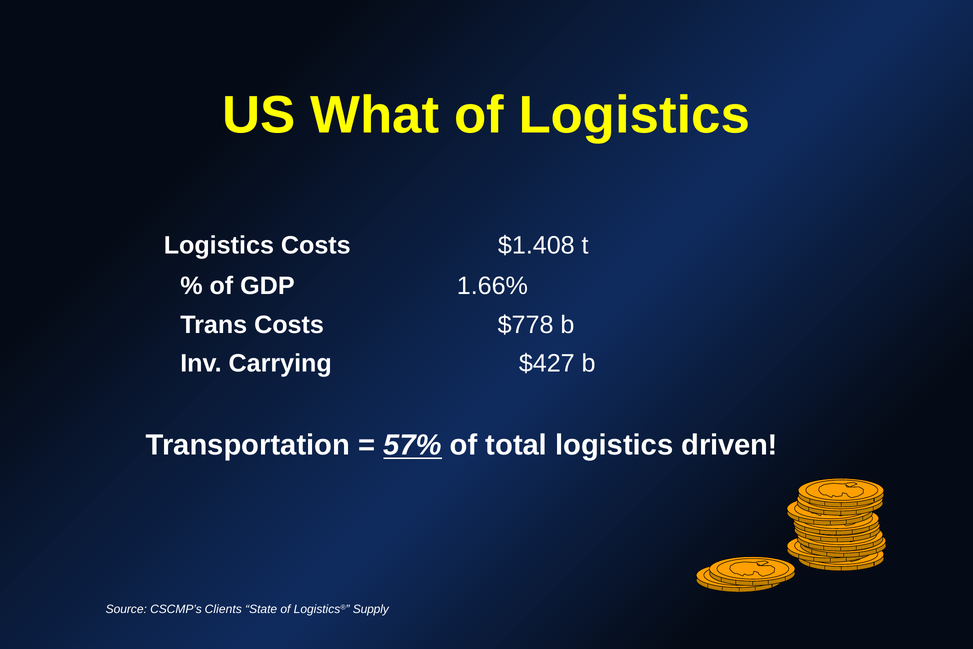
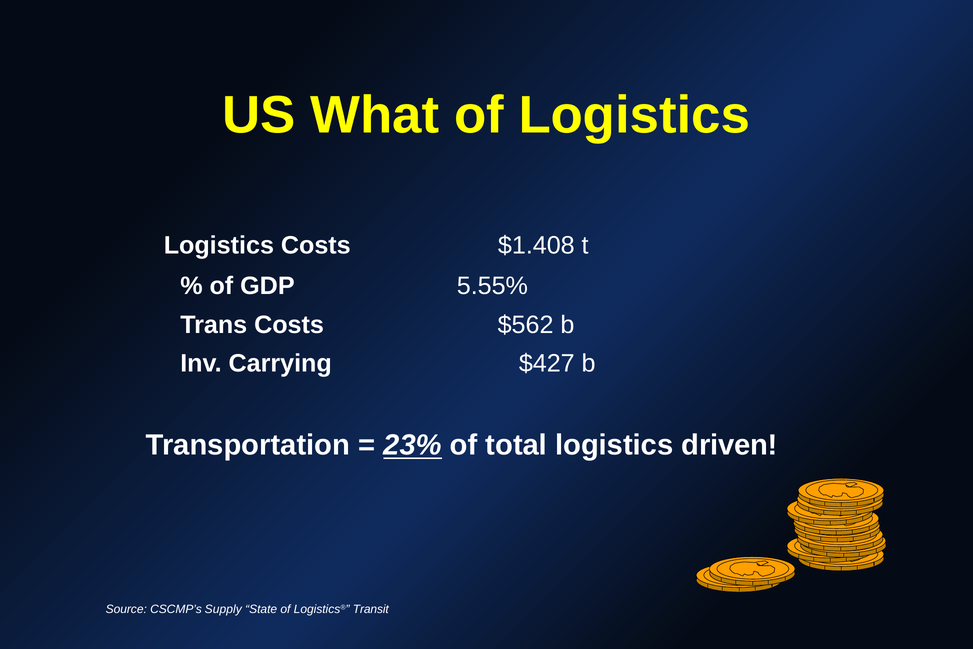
1.66%: 1.66% -> 5.55%
$778: $778 -> $562
57%: 57% -> 23%
Clients: Clients -> Supply
Supply: Supply -> Transit
